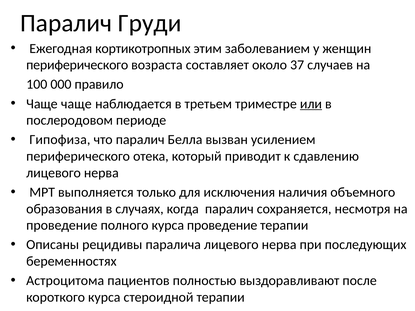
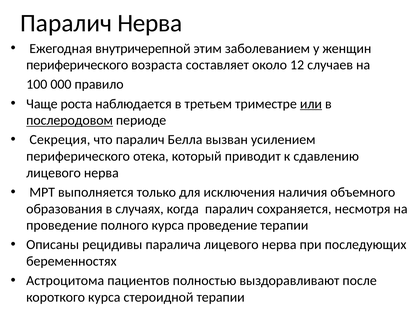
Паралич Груди: Груди -> Нерва
кортикотропных: кортикотропных -> внутричерепной
37: 37 -> 12
Чаще чаще: чаще -> роста
послеродовом underline: none -> present
Гипофиза: Гипофиза -> Секреция
